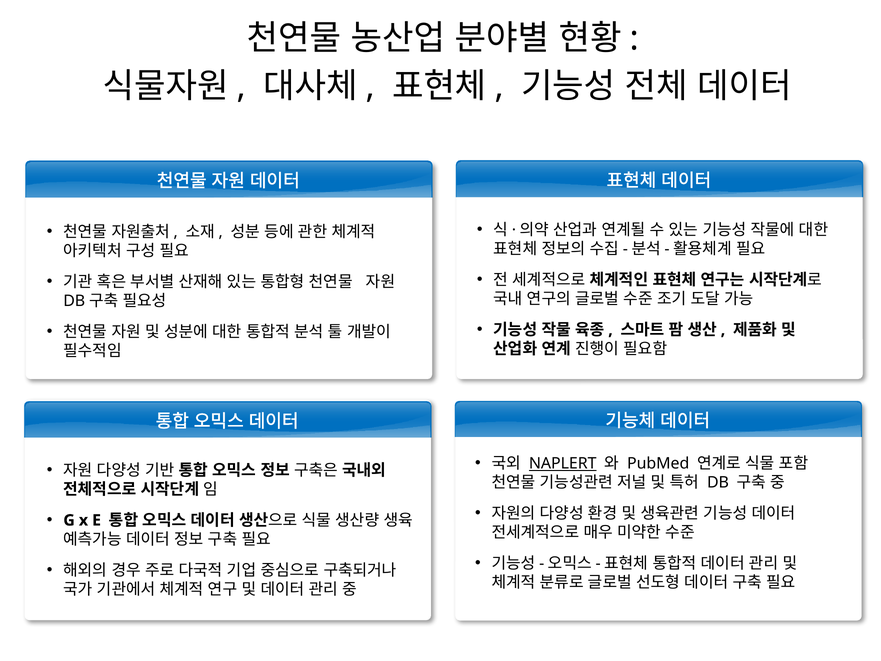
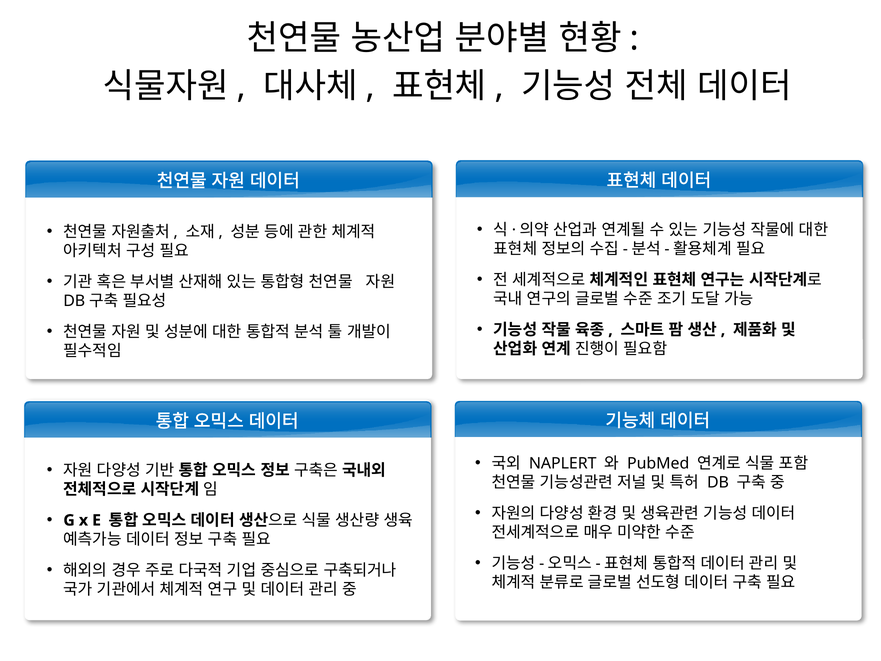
NAPLERT underline: present -> none
